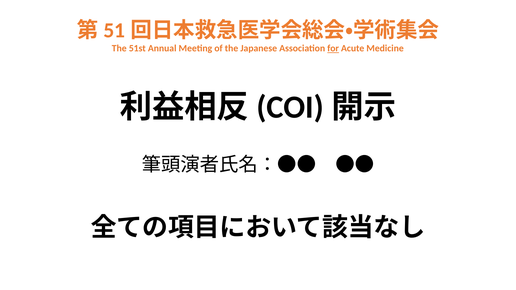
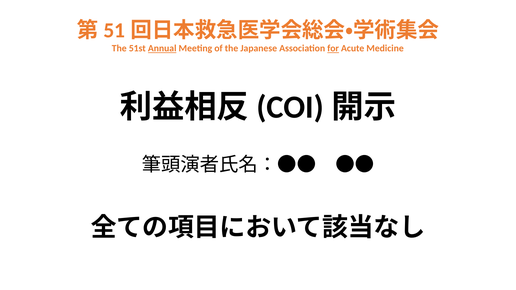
Annual underline: none -> present
